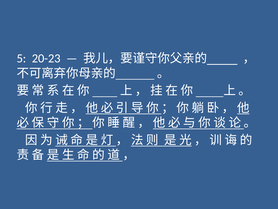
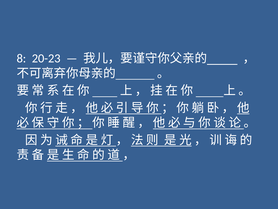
5: 5 -> 8
